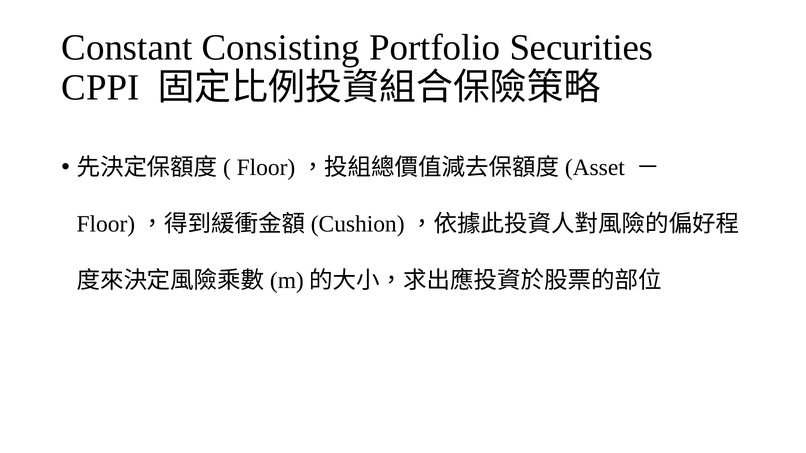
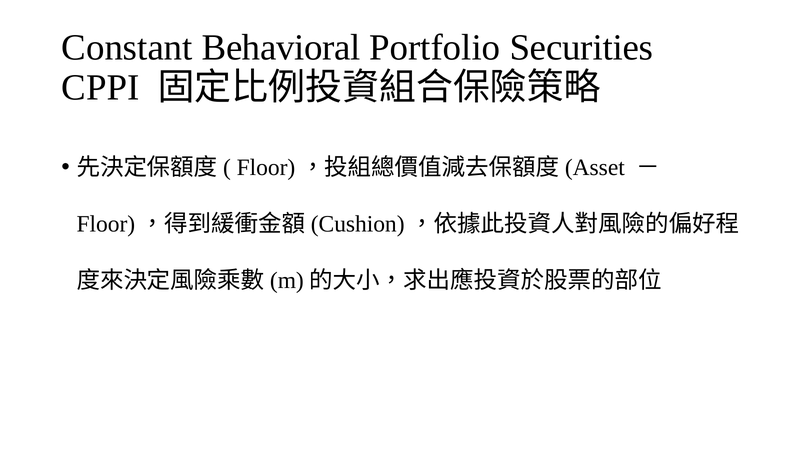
Consisting: Consisting -> Behavioral
